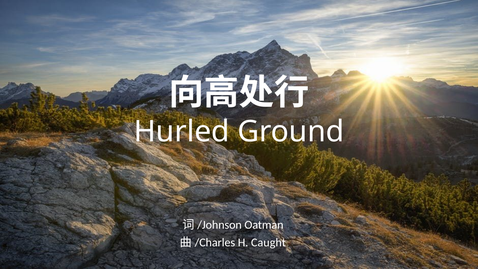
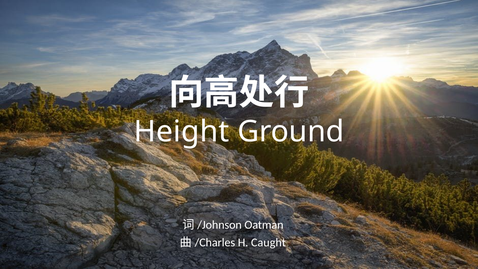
Hurled: Hurled -> Height
